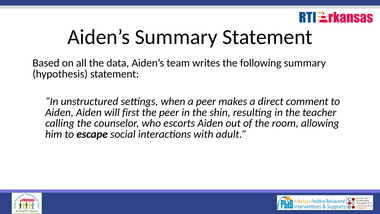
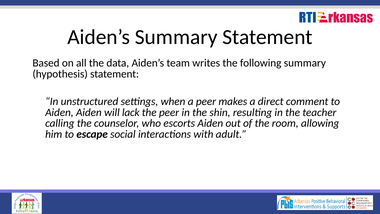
first: first -> lack
